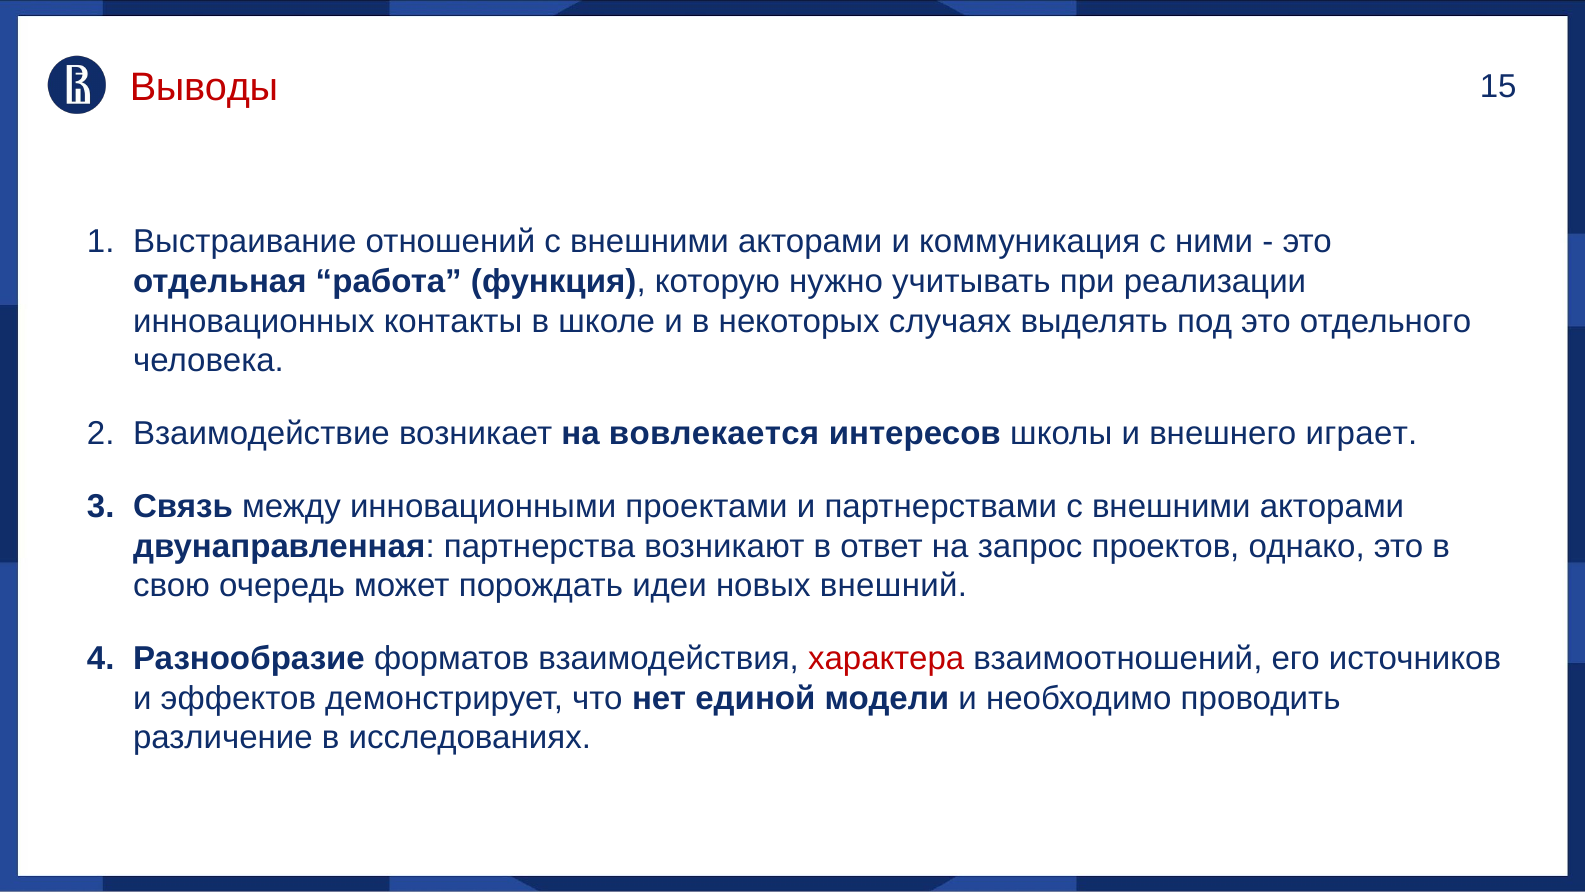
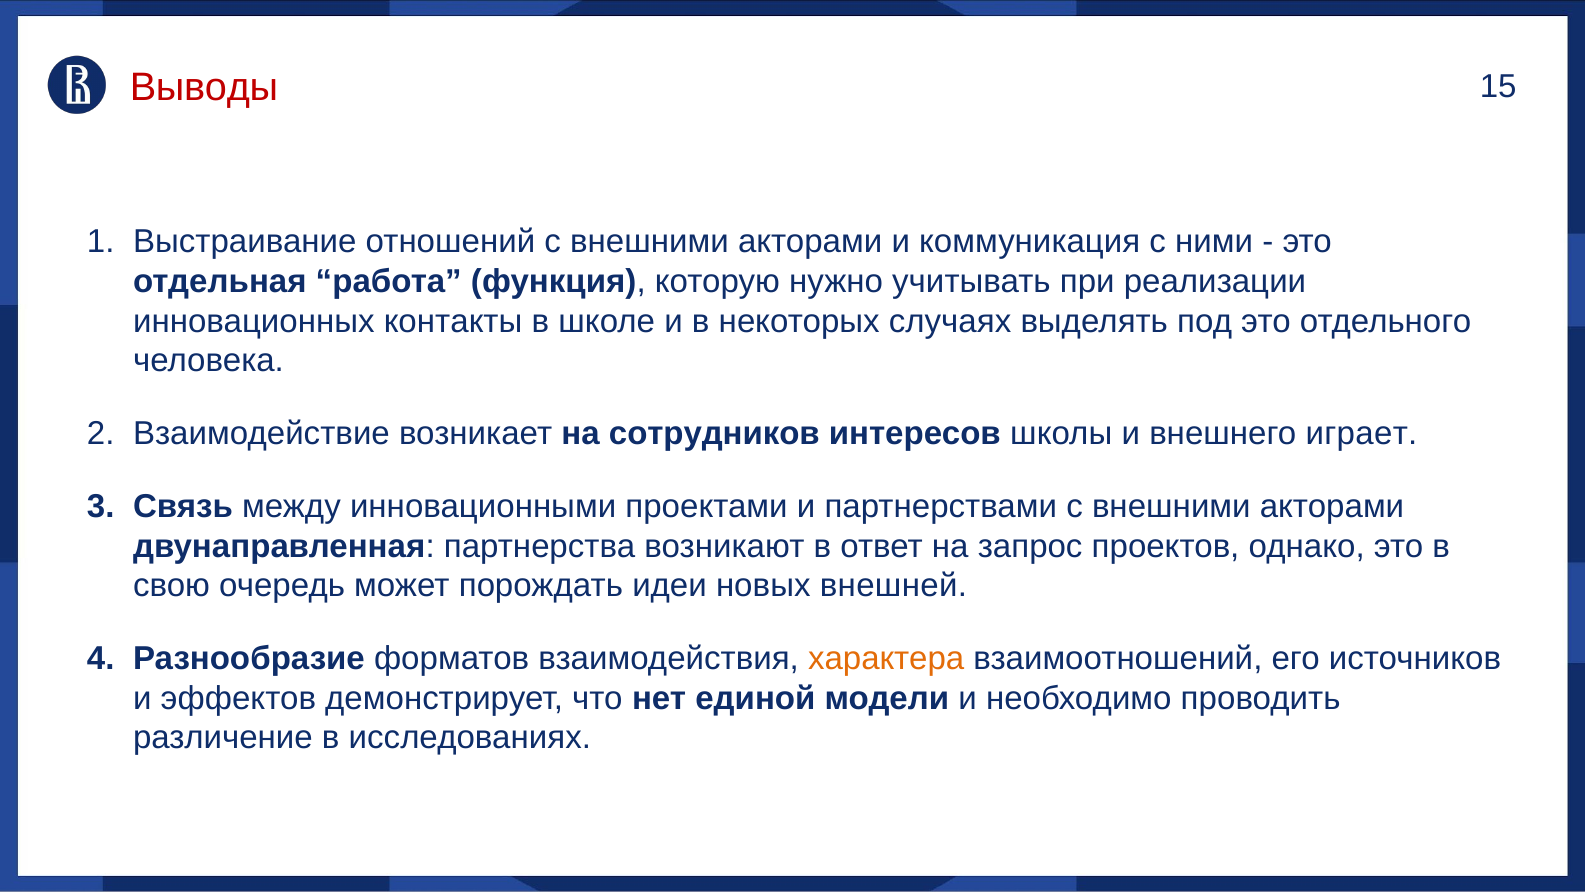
вовлекается: вовлекается -> сотрудников
внешний: внешний -> внешней
характера colour: red -> orange
